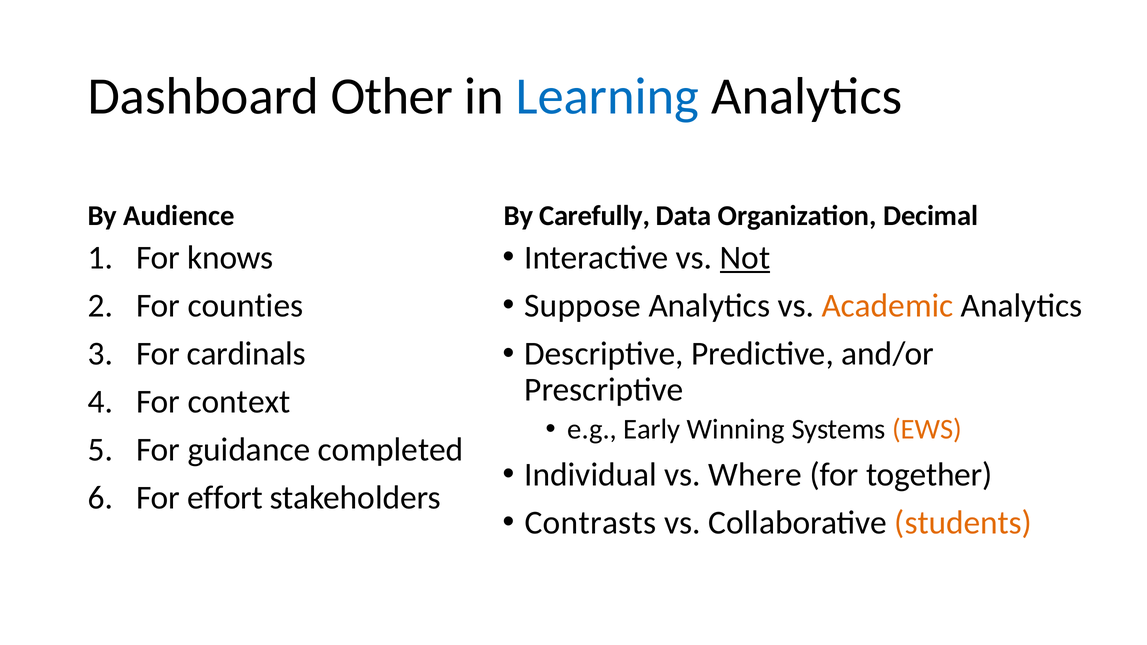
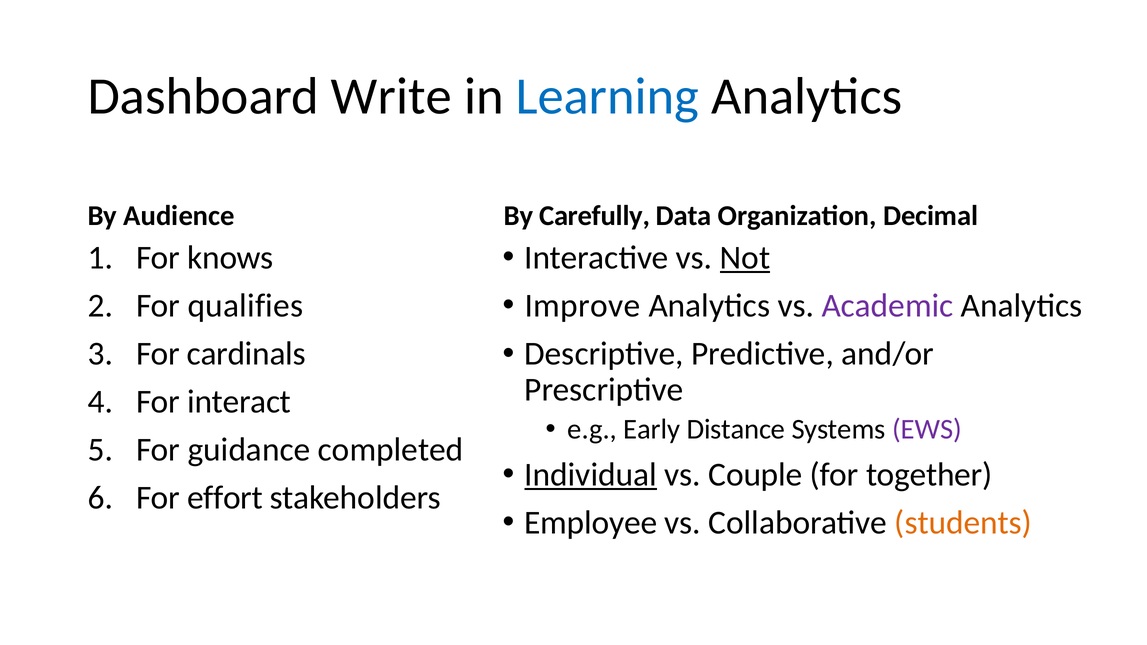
Other: Other -> Write
Suppose: Suppose -> Improve
Academic colour: orange -> purple
counties: counties -> qualifies
context: context -> interact
Winning: Winning -> Distance
EWS colour: orange -> purple
Individual underline: none -> present
Where: Where -> Couple
Contrasts: Contrasts -> Employee
